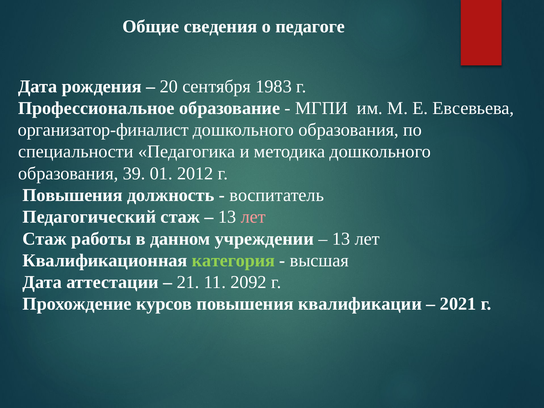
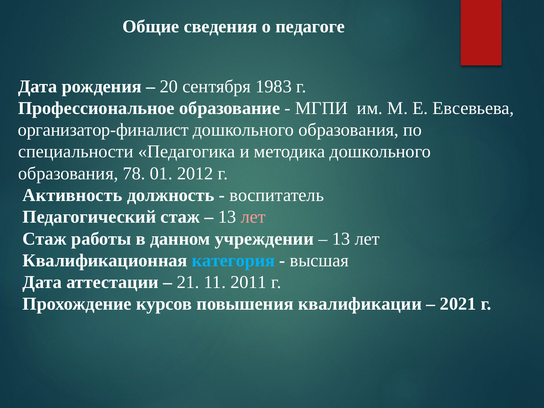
39: 39 -> 78
Повышения at (73, 195): Повышения -> Активность
категория colour: light green -> light blue
2092: 2092 -> 2011
